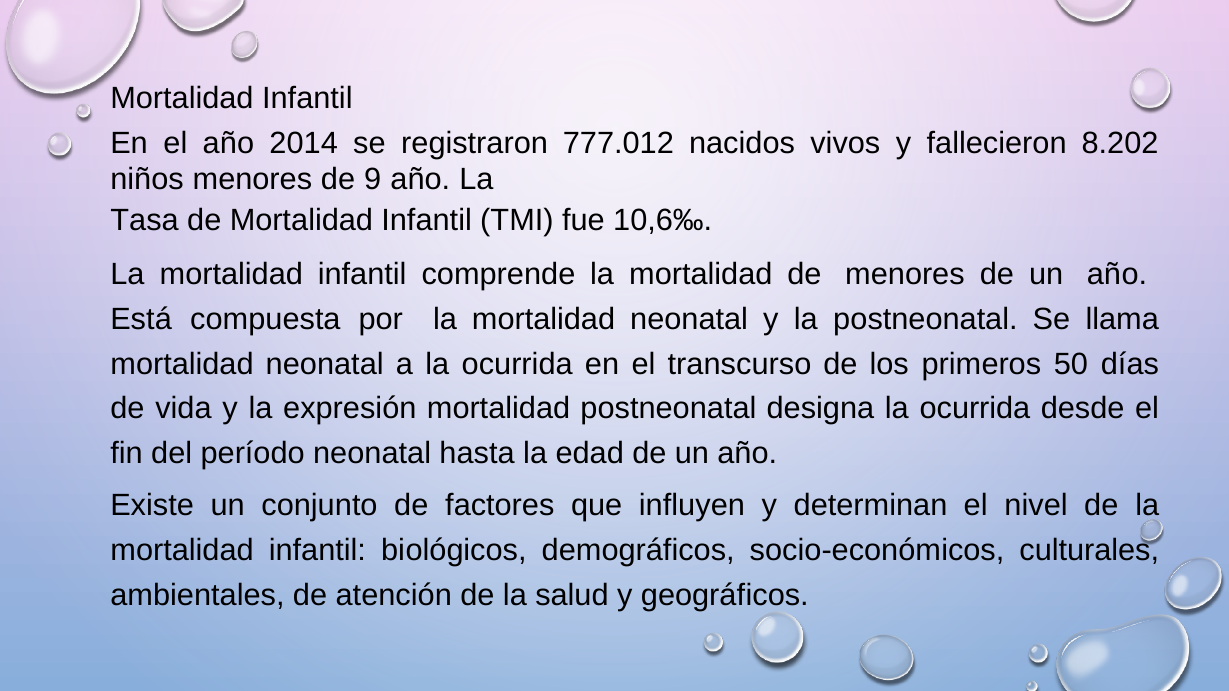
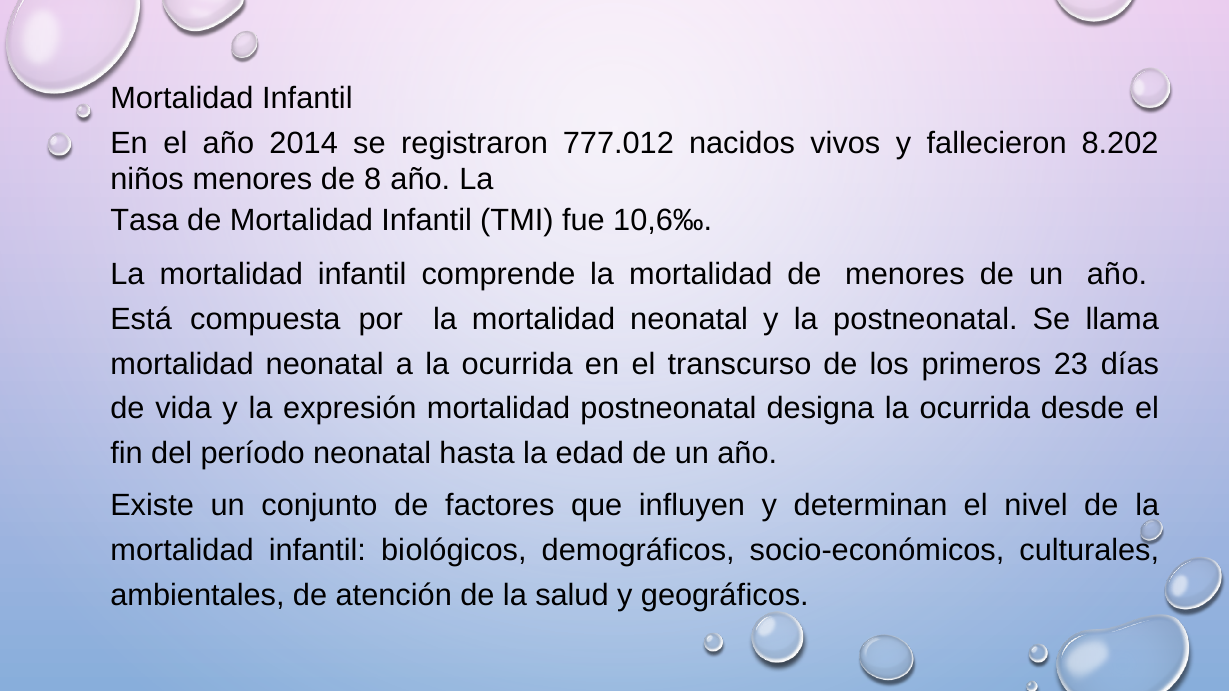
9: 9 -> 8
50: 50 -> 23
